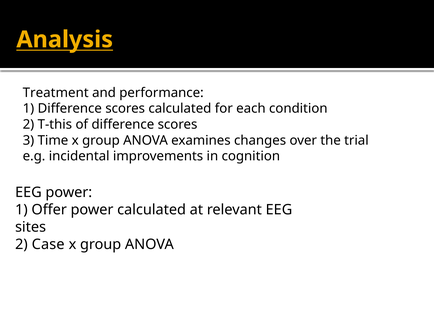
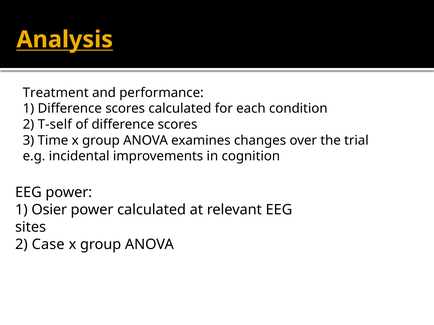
T-this: T-this -> T-self
Offer: Offer -> Osier
